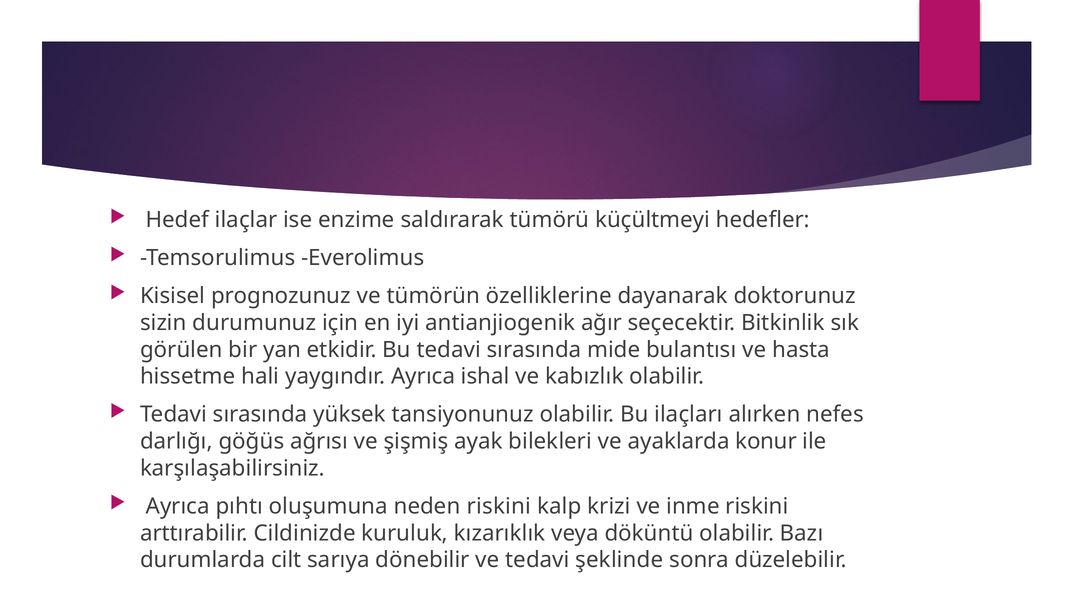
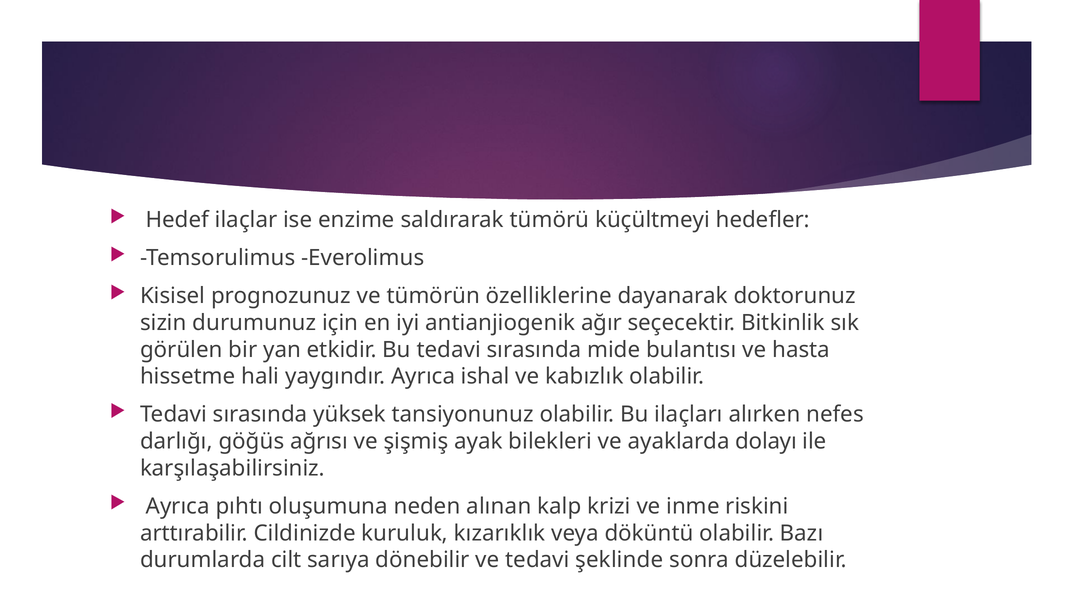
konur: konur -> dolayı
neden riskini: riskini -> alınan
